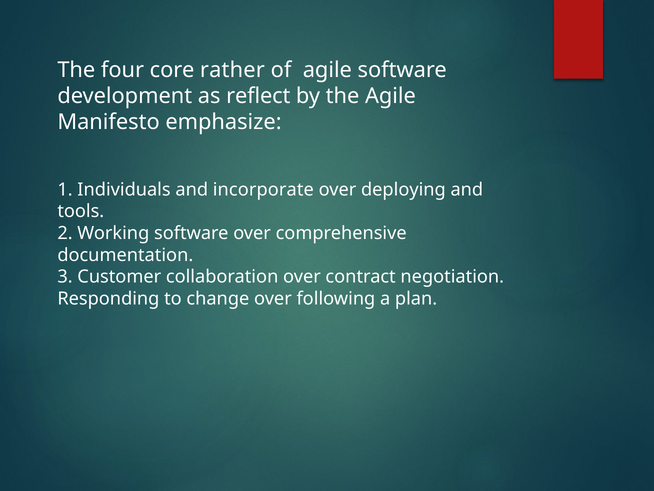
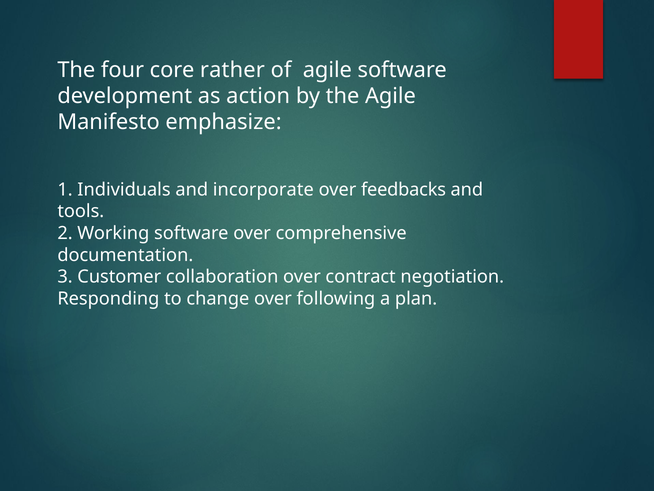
reflect: reflect -> action
deploying: deploying -> feedbacks
